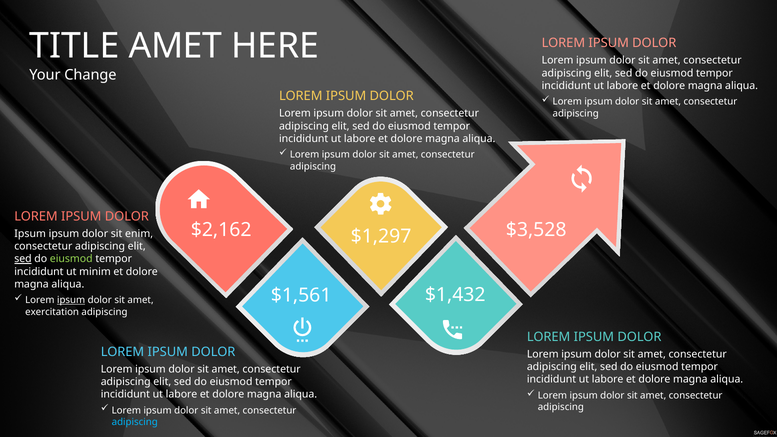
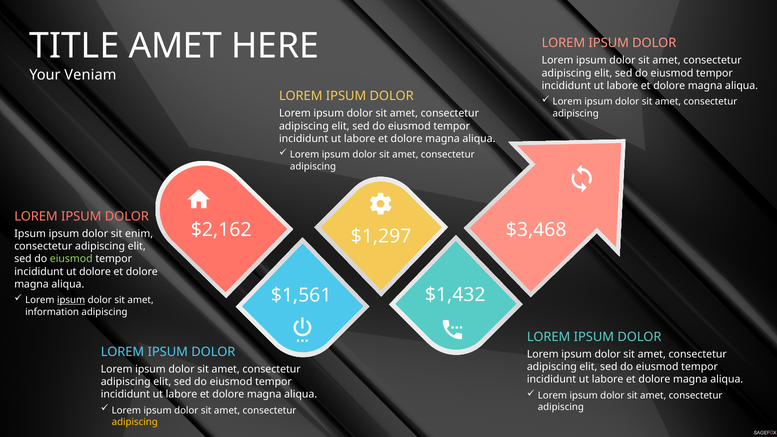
Change: Change -> Veniam
$3,528: $3,528 -> $3,468
sed at (23, 259) underline: present -> none
ut minim: minim -> dolore
exercitation: exercitation -> information
adipiscing at (135, 422) colour: light blue -> yellow
